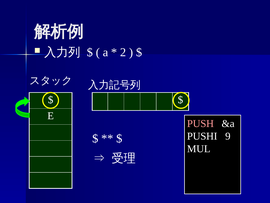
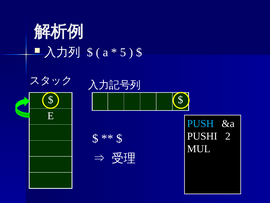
2: 2 -> 5
PUSH colour: pink -> light blue
9: 9 -> 2
